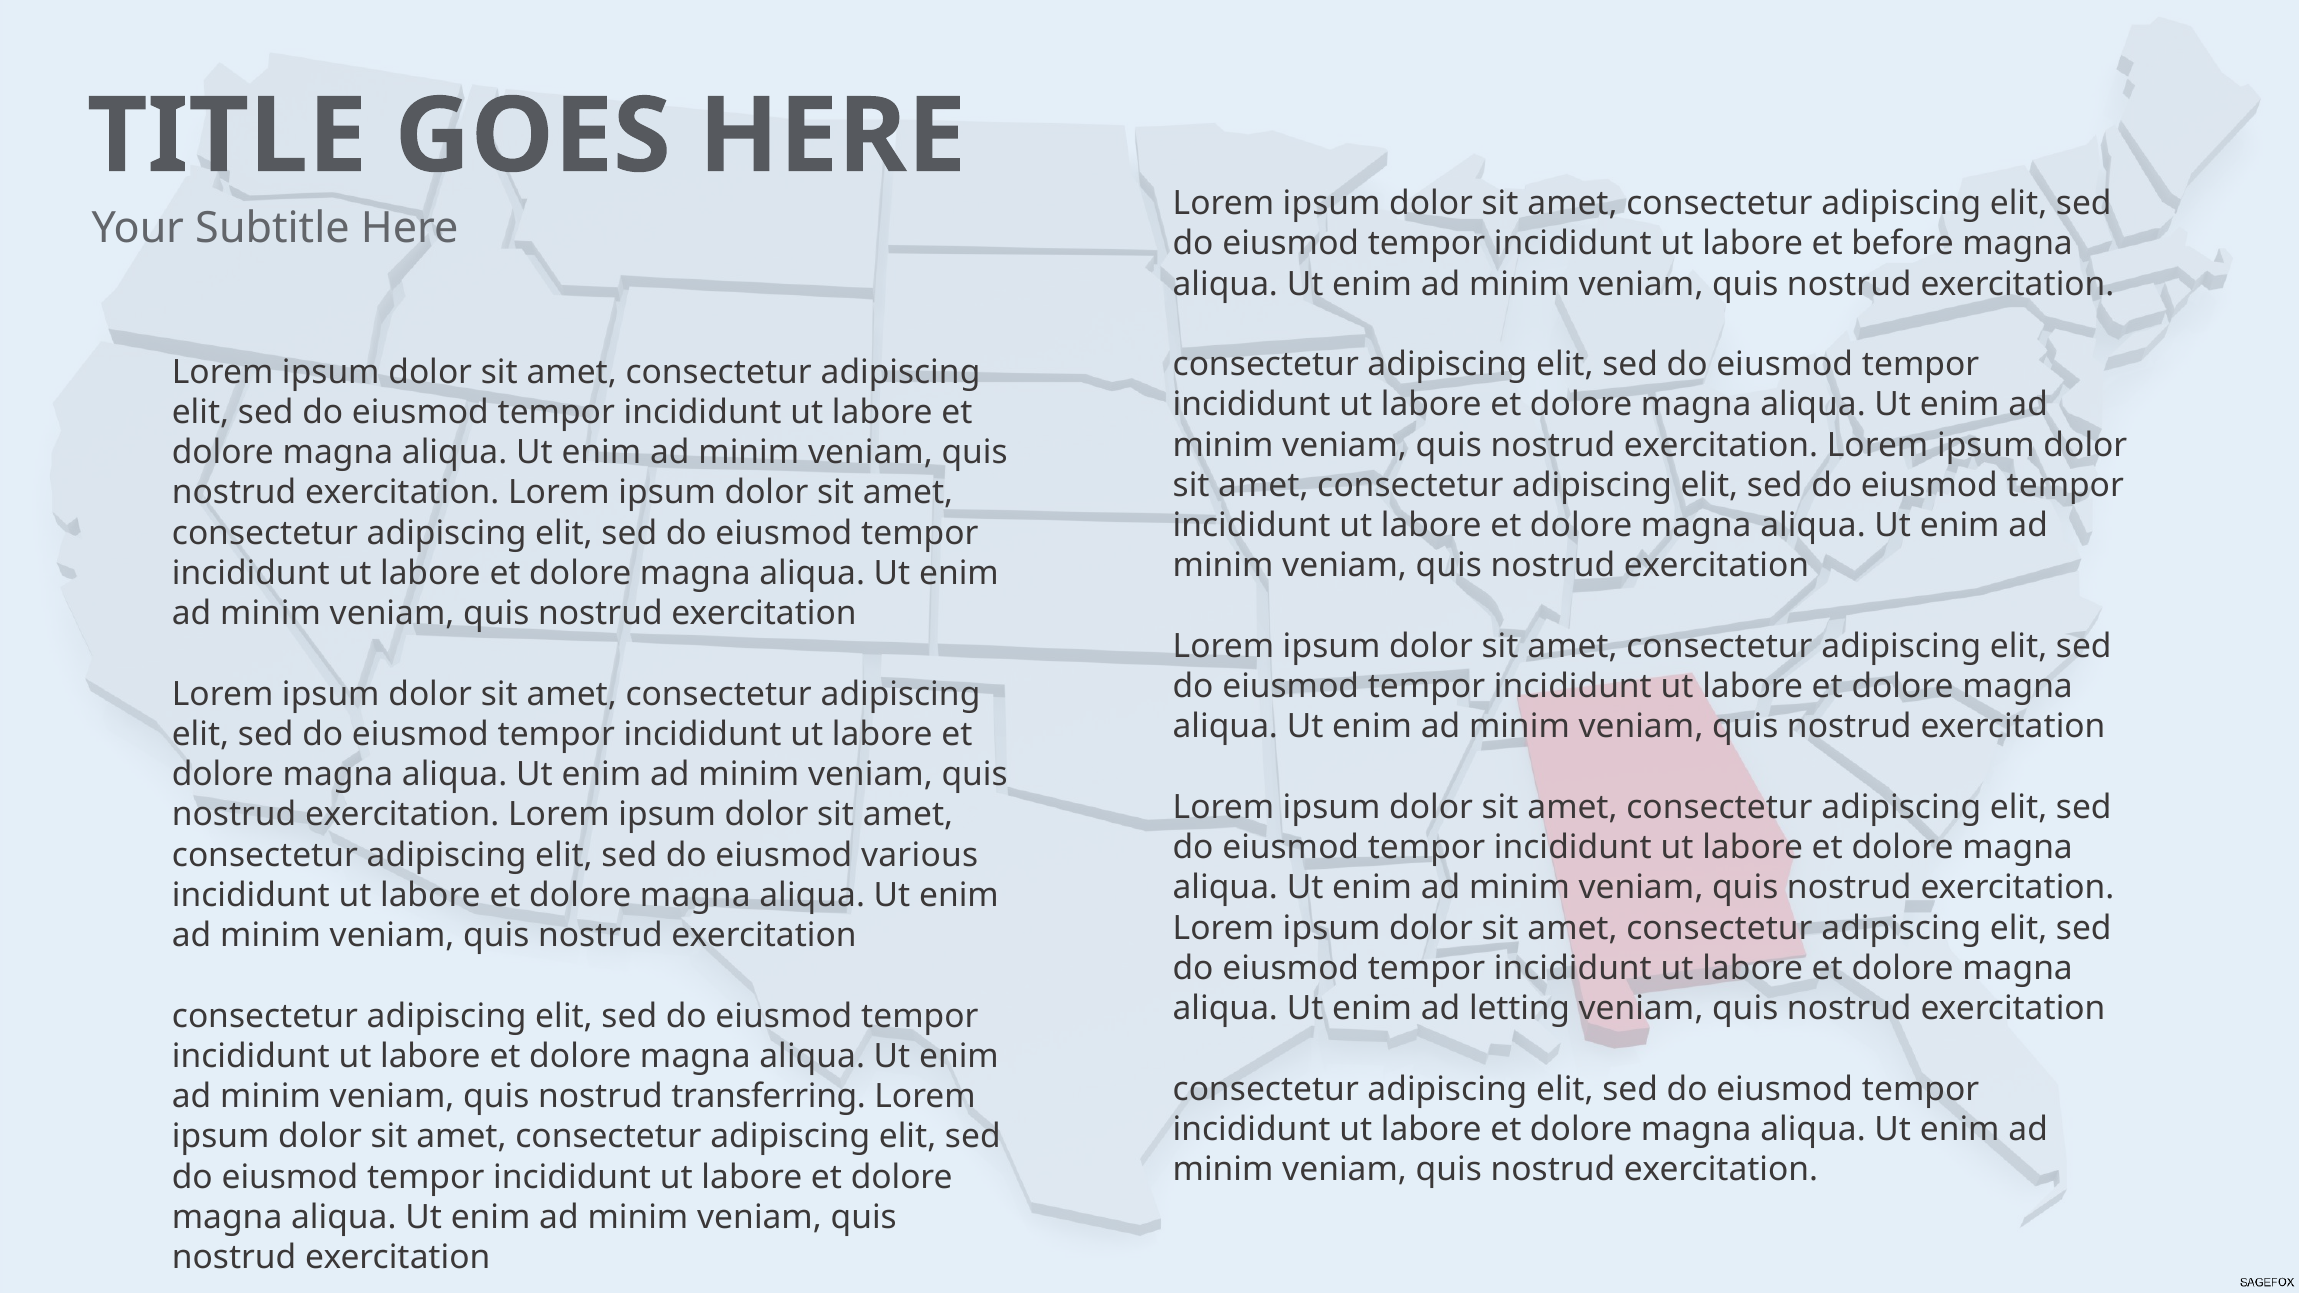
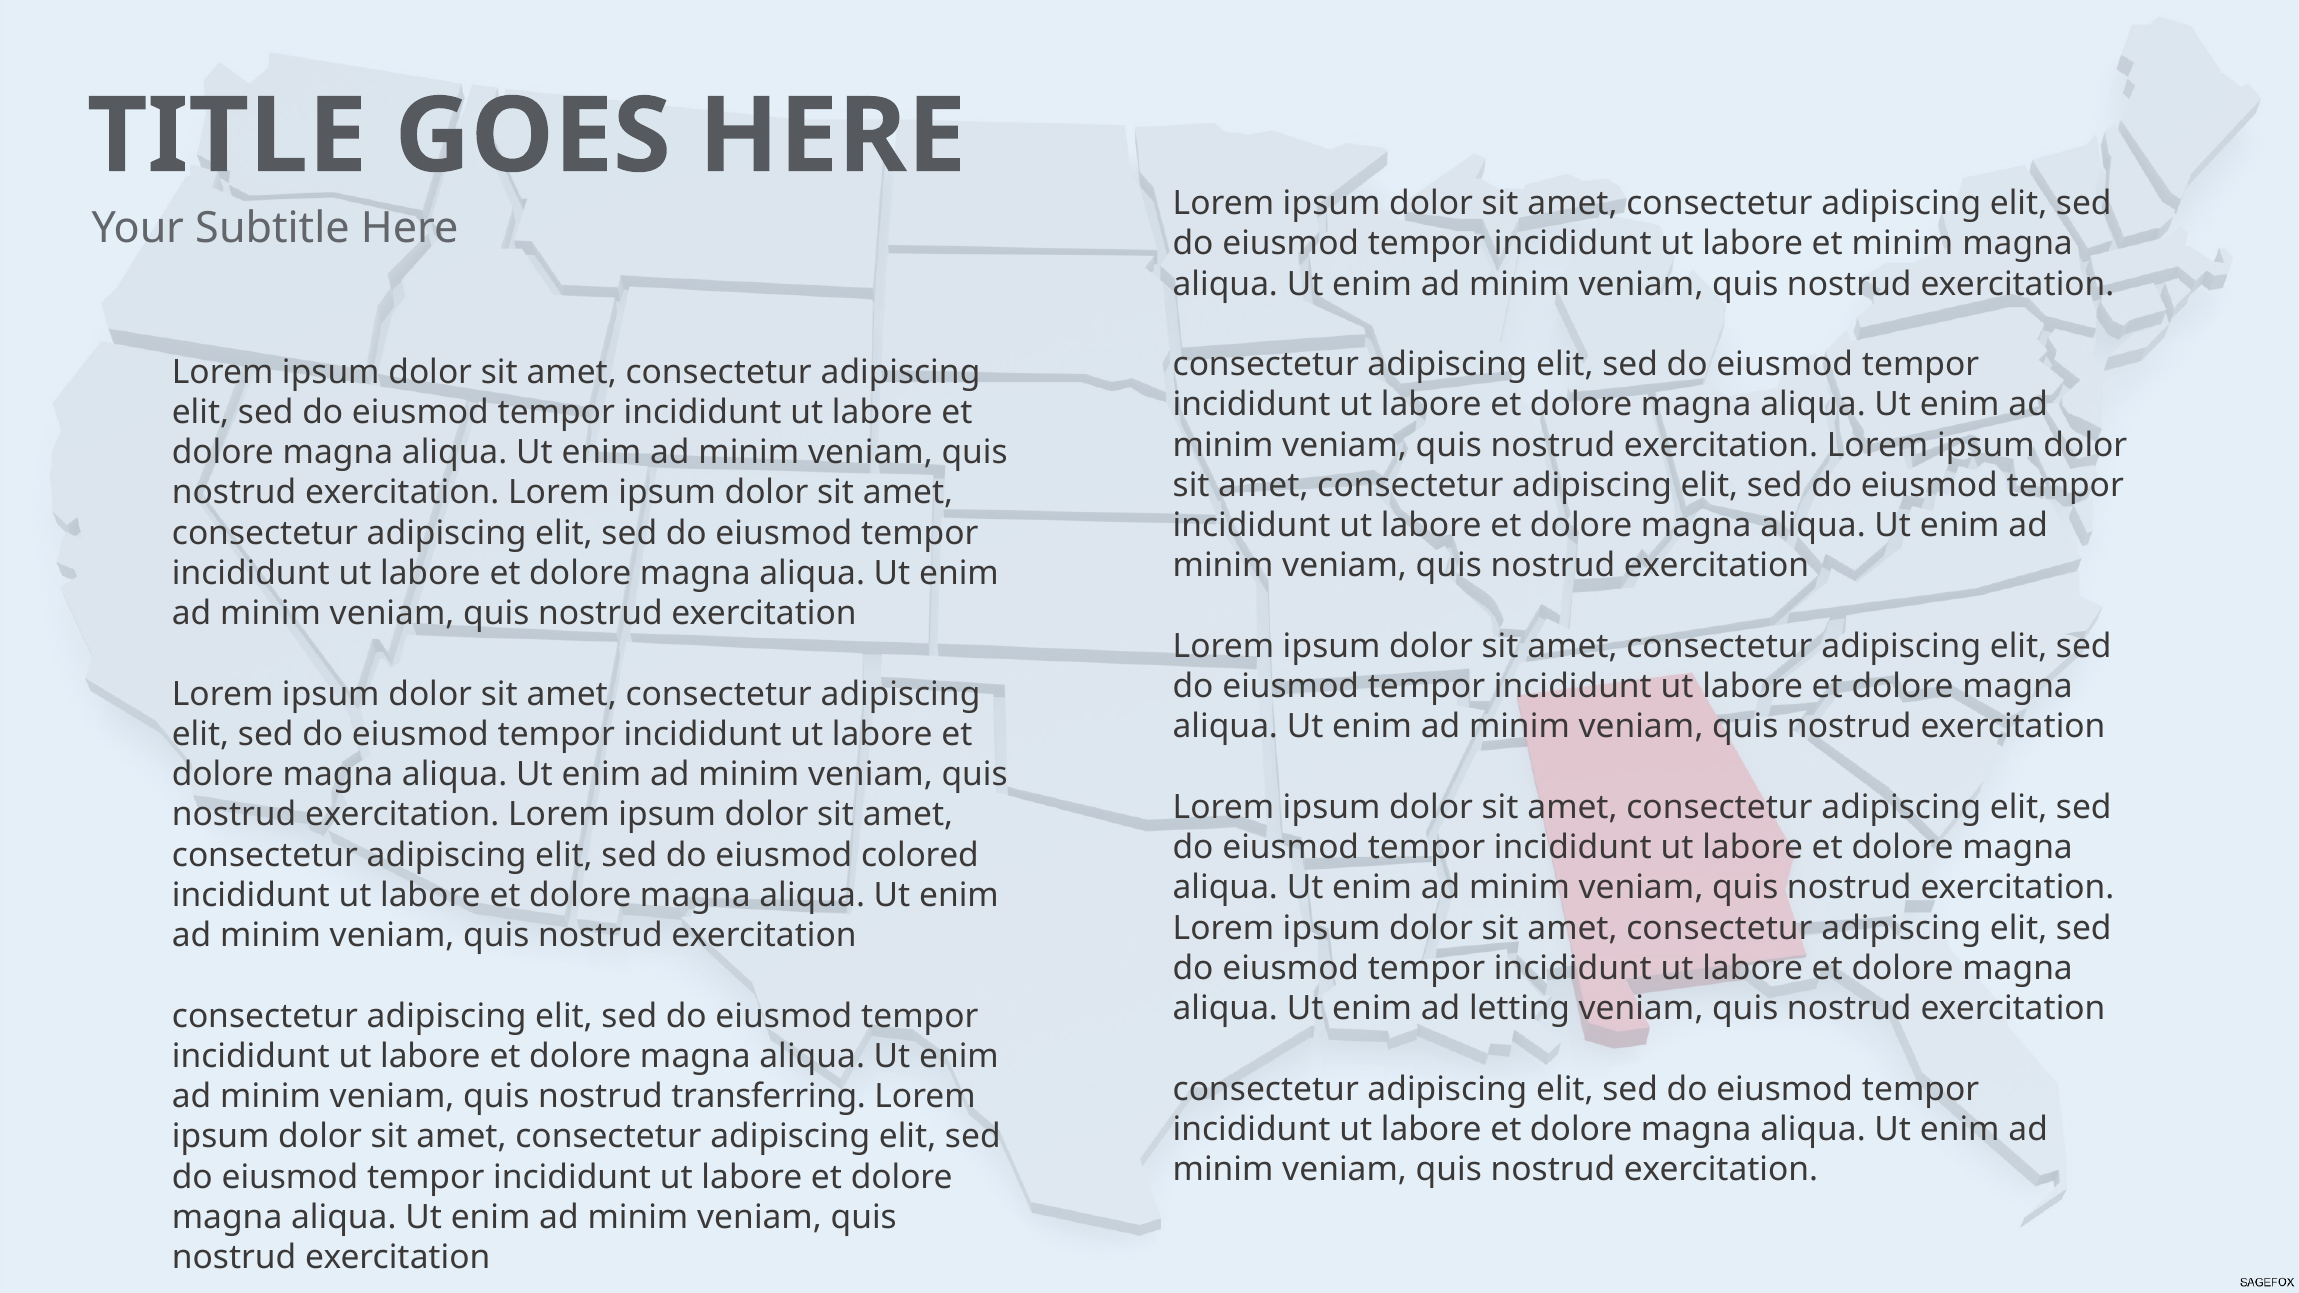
et before: before -> minim
various: various -> colored
